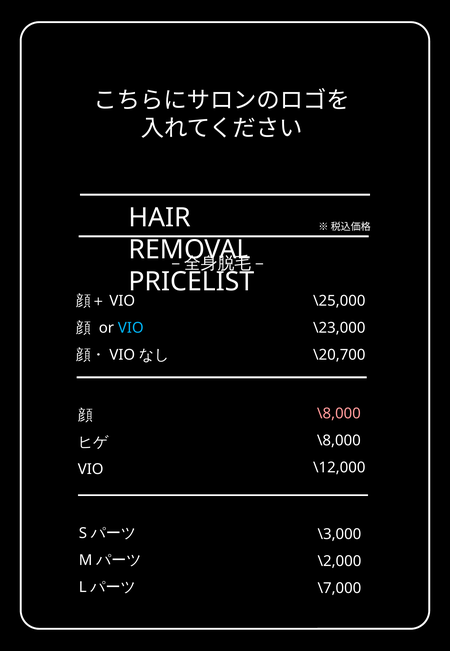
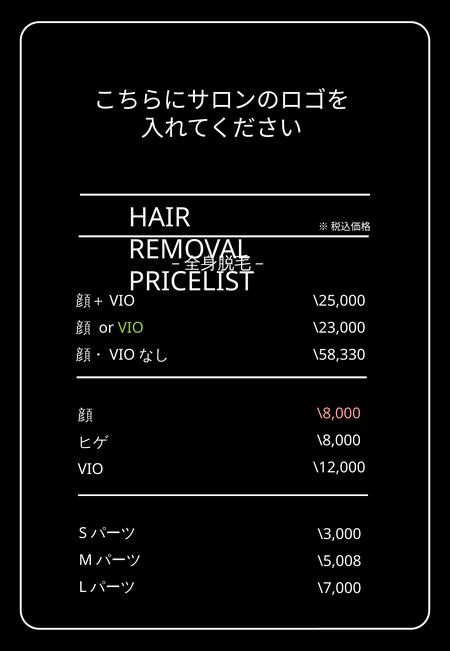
VIO at (131, 327) colour: light blue -> light green
\20,700: \20,700 -> \58,330
\2,000: \2,000 -> \5,008
